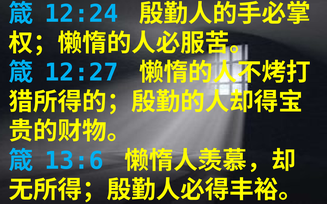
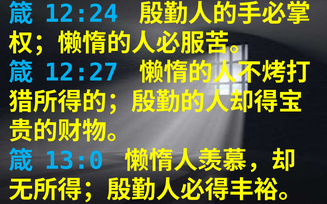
13:6: 13:6 -> 13:0
